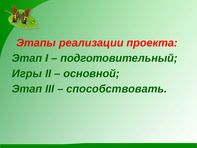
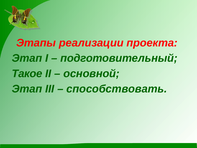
Игры: Игры -> Такое
